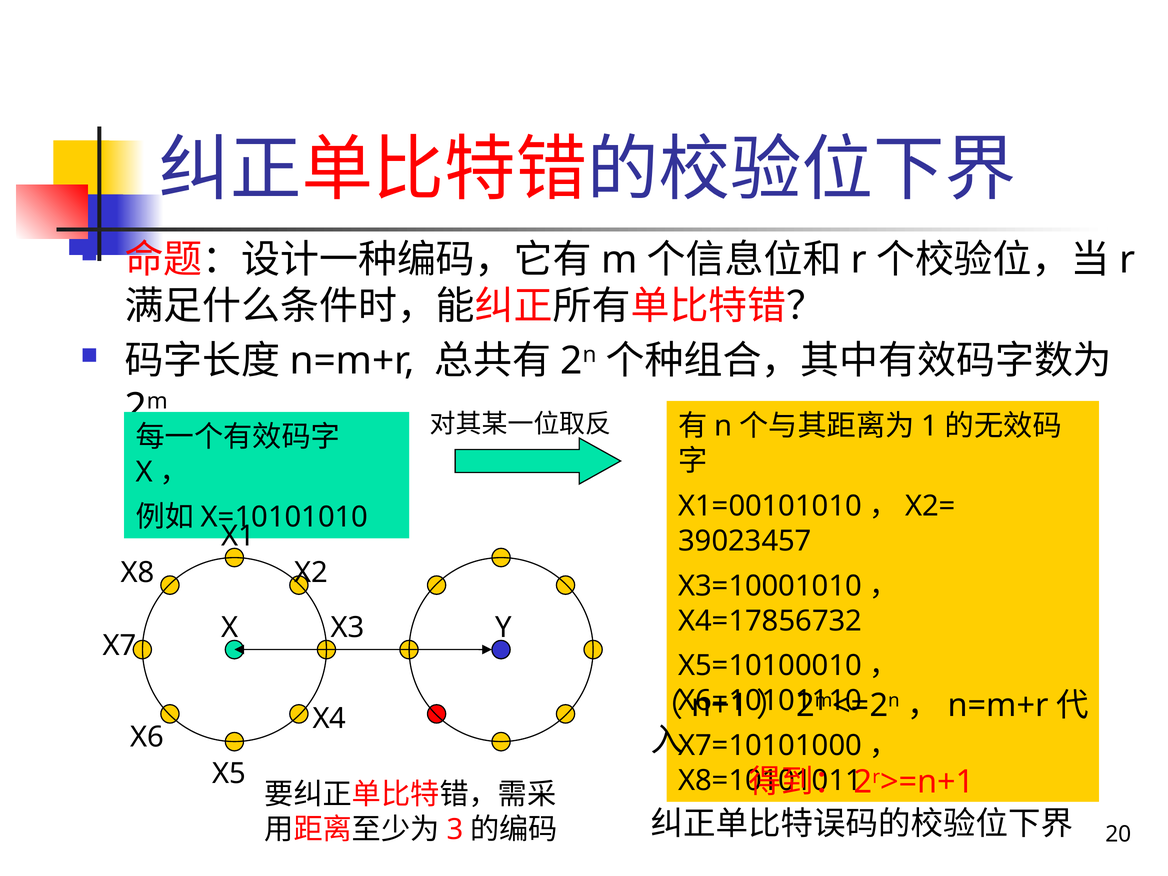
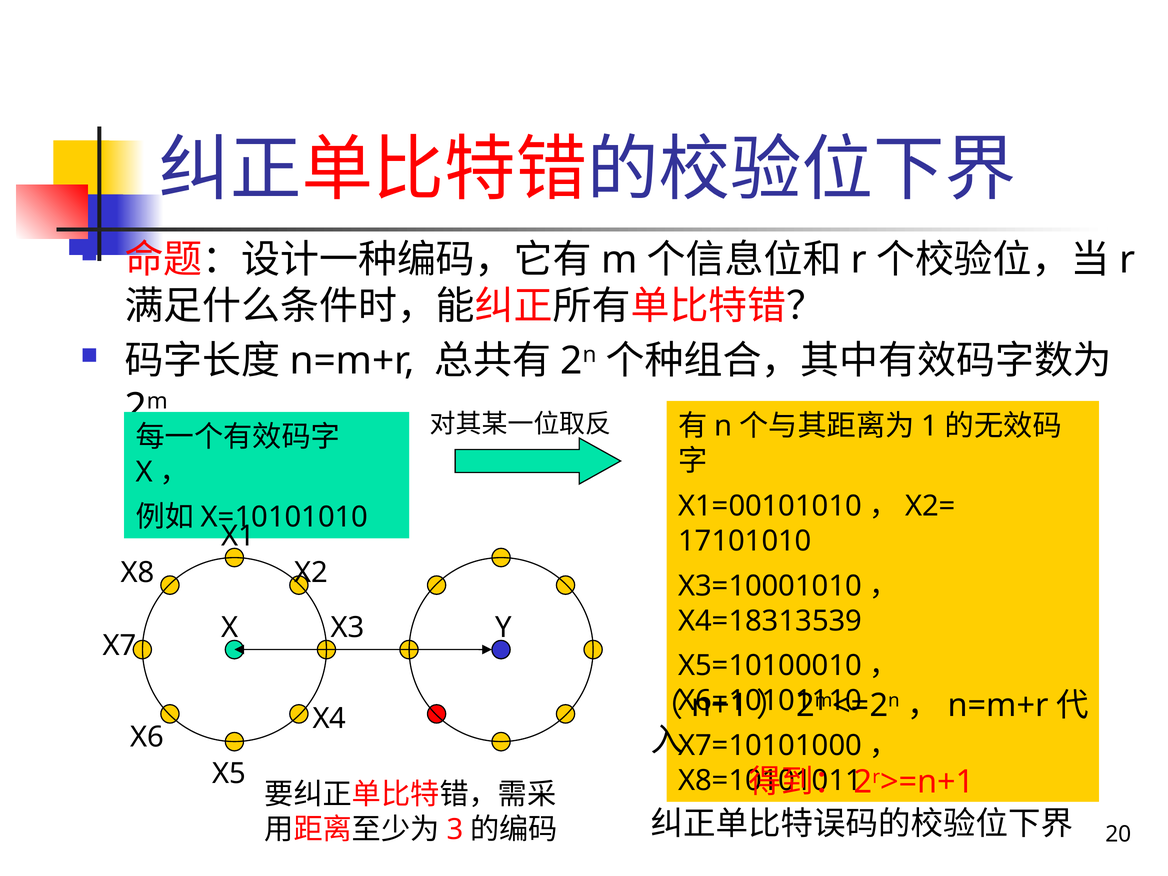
39023457: 39023457 -> 17101010
X4=17856732: X4=17856732 -> X4=18313539
